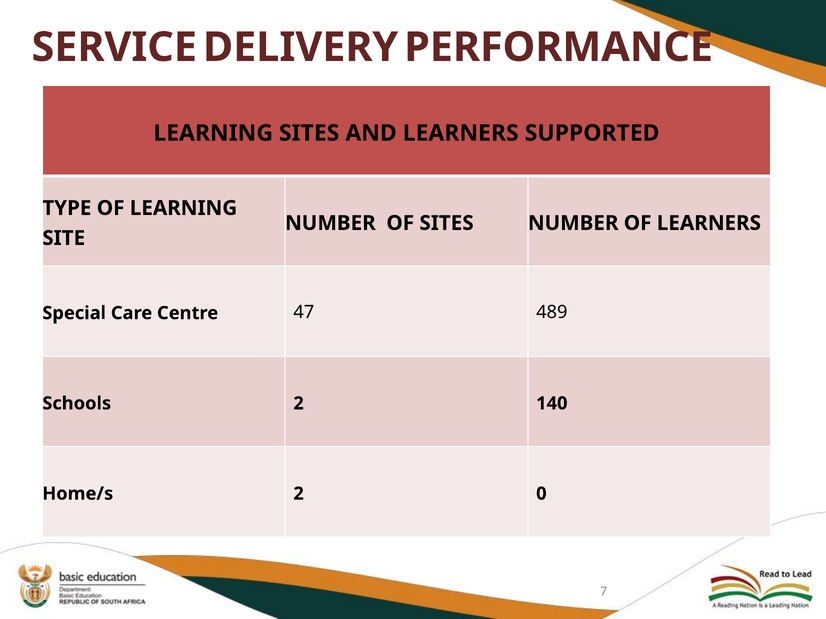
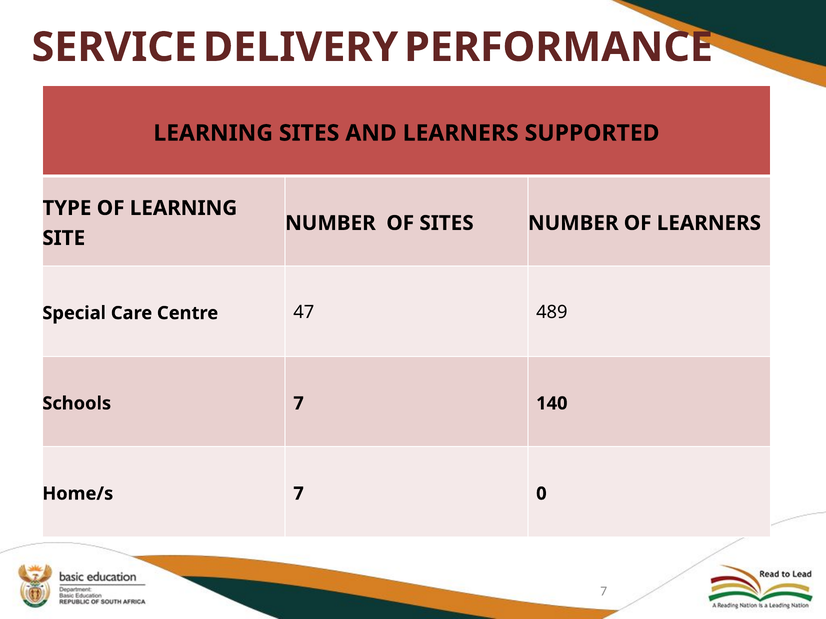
Schools 2: 2 -> 7
Home/s 2: 2 -> 7
